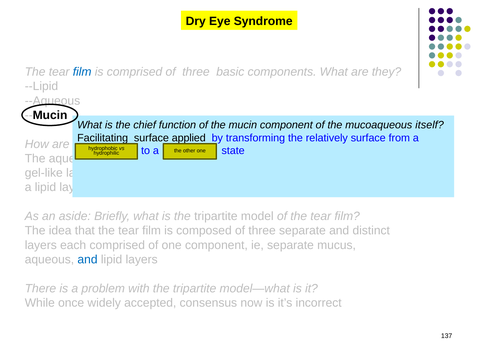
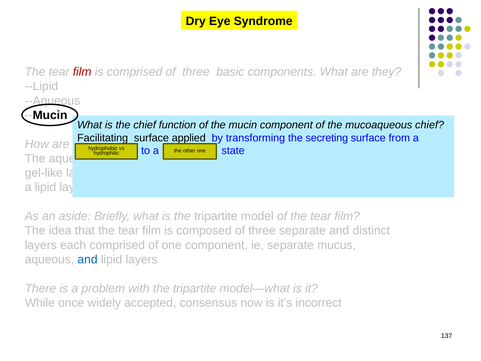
film at (82, 72) colour: blue -> red
mucoaqueous itself: itself -> chief
relatively: relatively -> secreting
